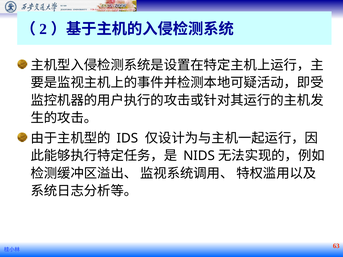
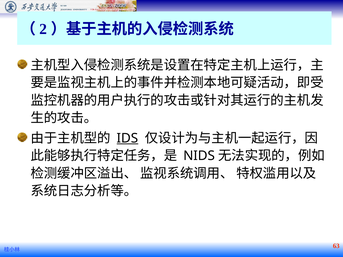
IDS underline: none -> present
